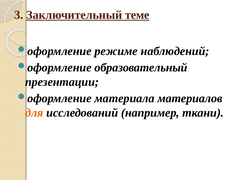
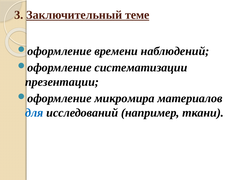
режиме: режиме -> времени
образовательный: образовательный -> систематизации
материала: материала -> микромира
для colour: orange -> blue
